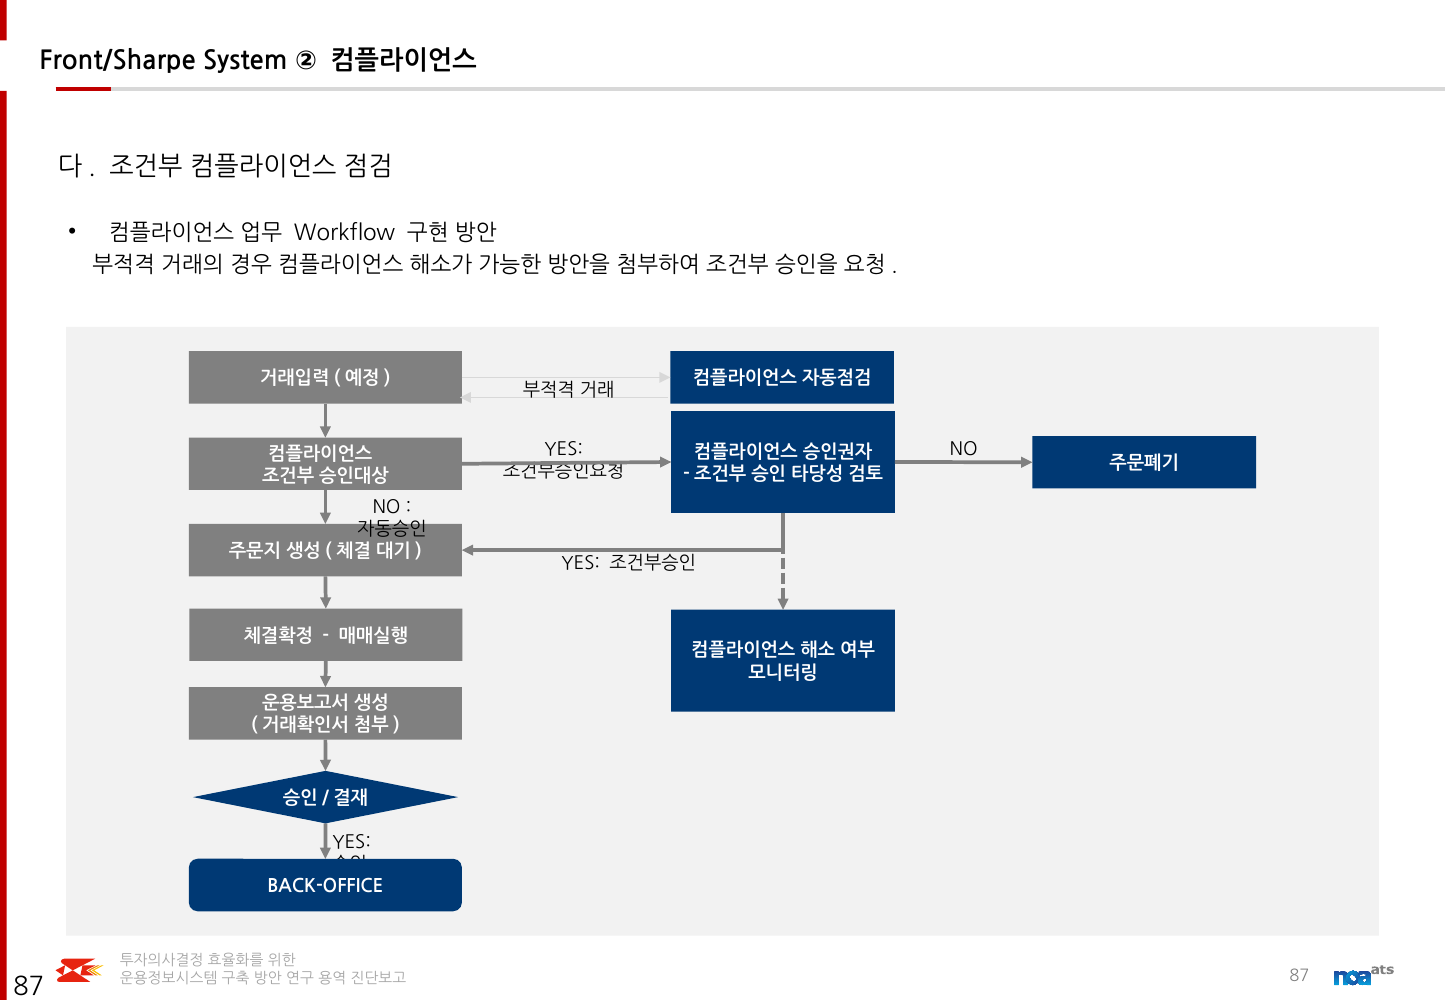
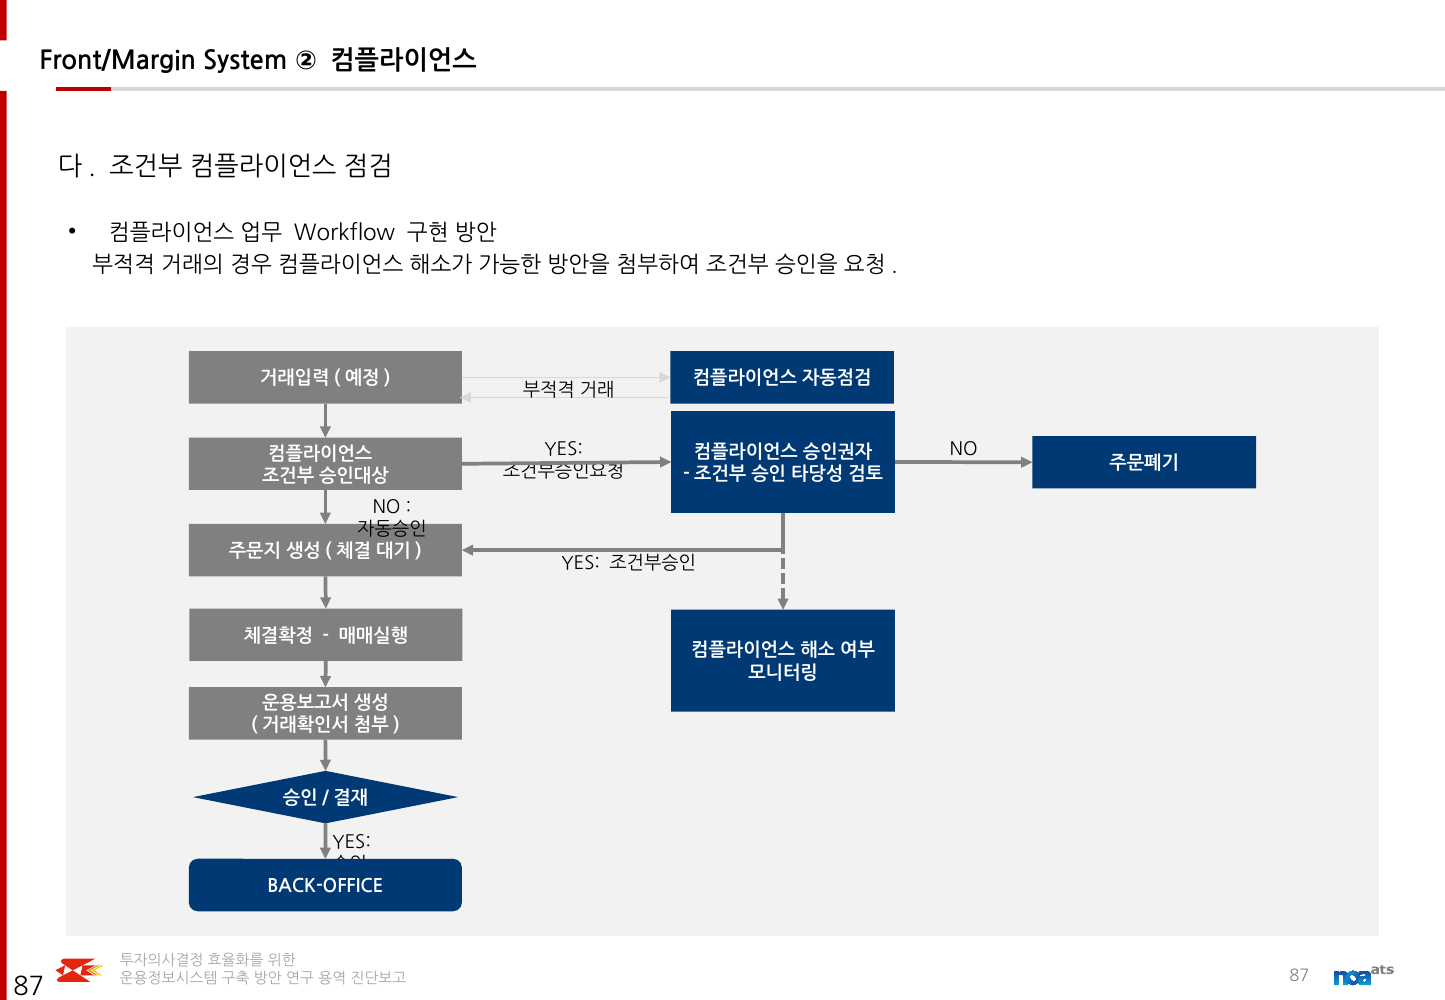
Front/Sharpe: Front/Sharpe -> Front/Margin
